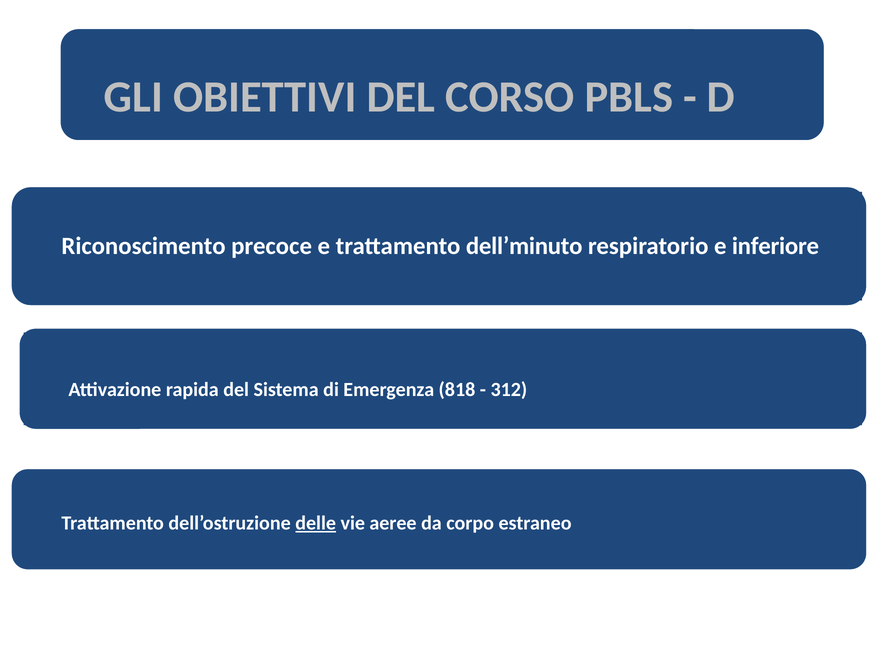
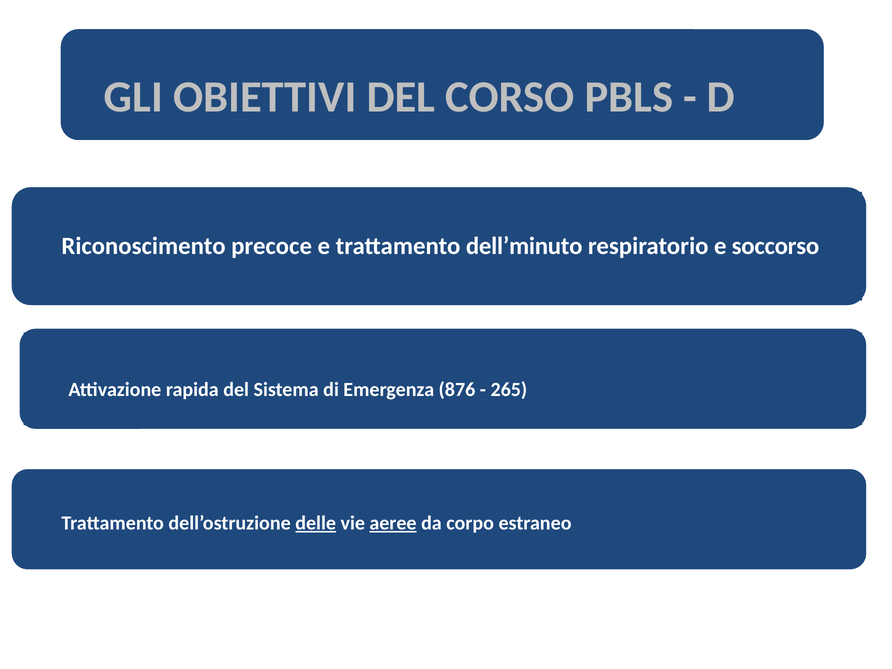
inferiore: inferiore -> soccorso
818: 818 -> 876
312: 312 -> 265
aeree underline: none -> present
